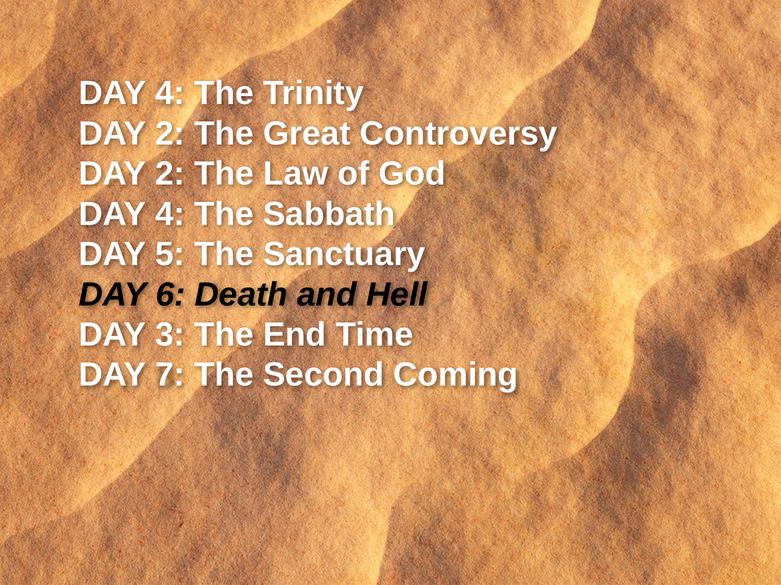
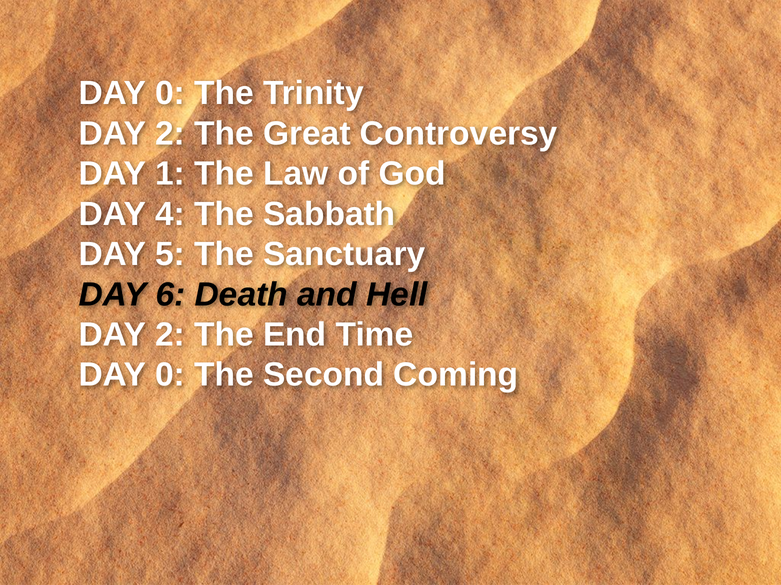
4 at (170, 94): 4 -> 0
2 at (170, 174): 2 -> 1
3 at (170, 335): 3 -> 2
7 at (170, 375): 7 -> 0
